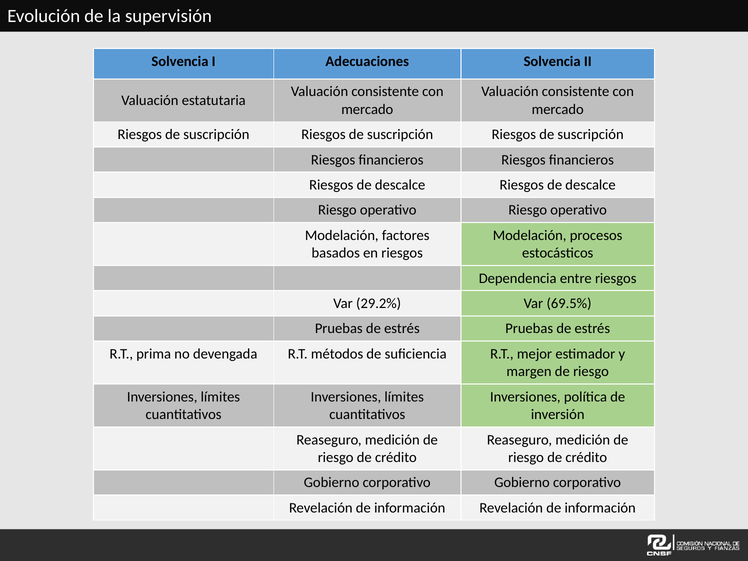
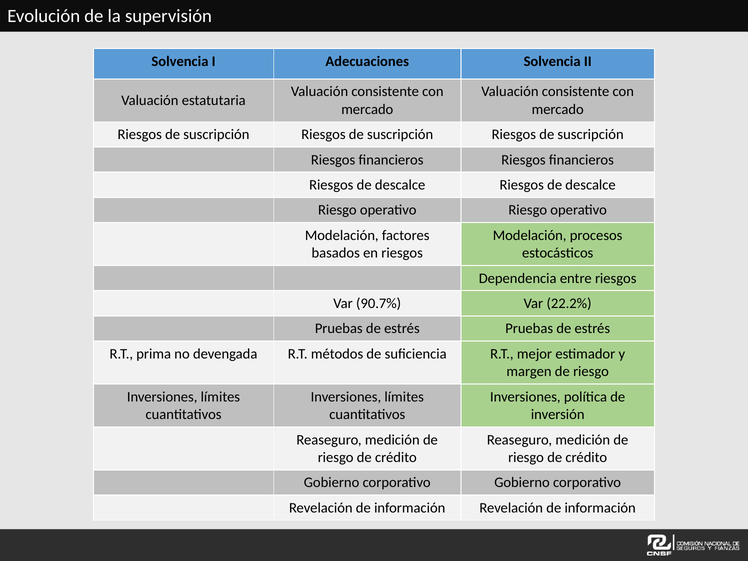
29.2%: 29.2% -> 90.7%
69.5%: 69.5% -> 22.2%
